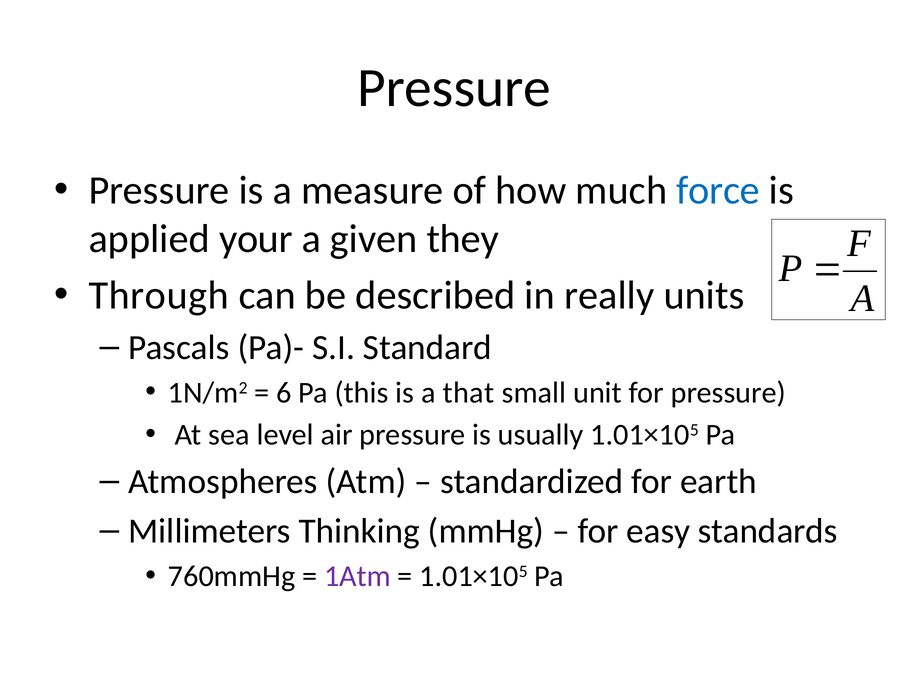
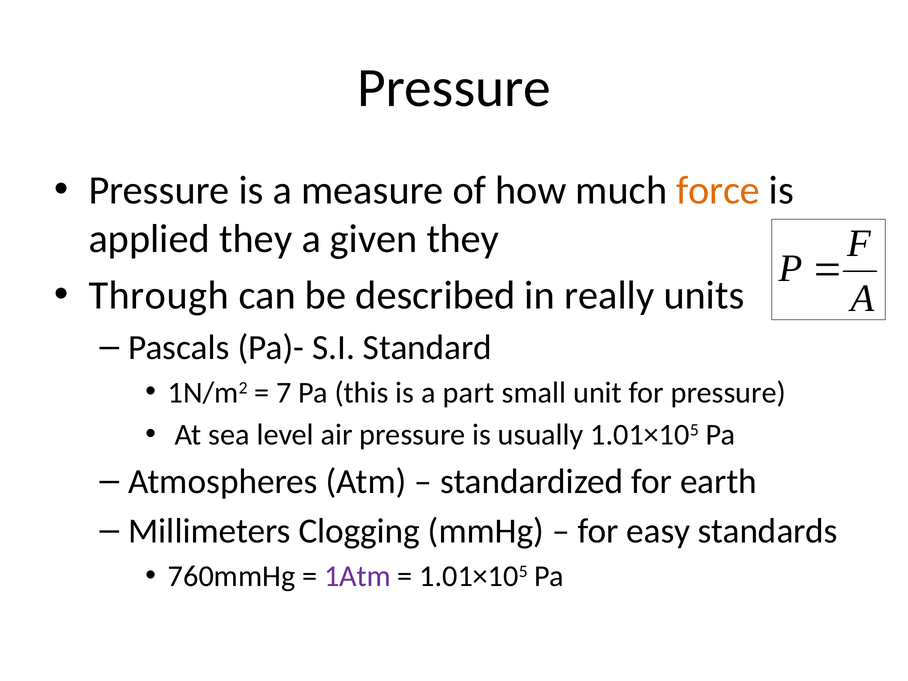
force colour: blue -> orange
applied your: your -> they
6: 6 -> 7
that: that -> part
Thinking: Thinking -> Clogging
